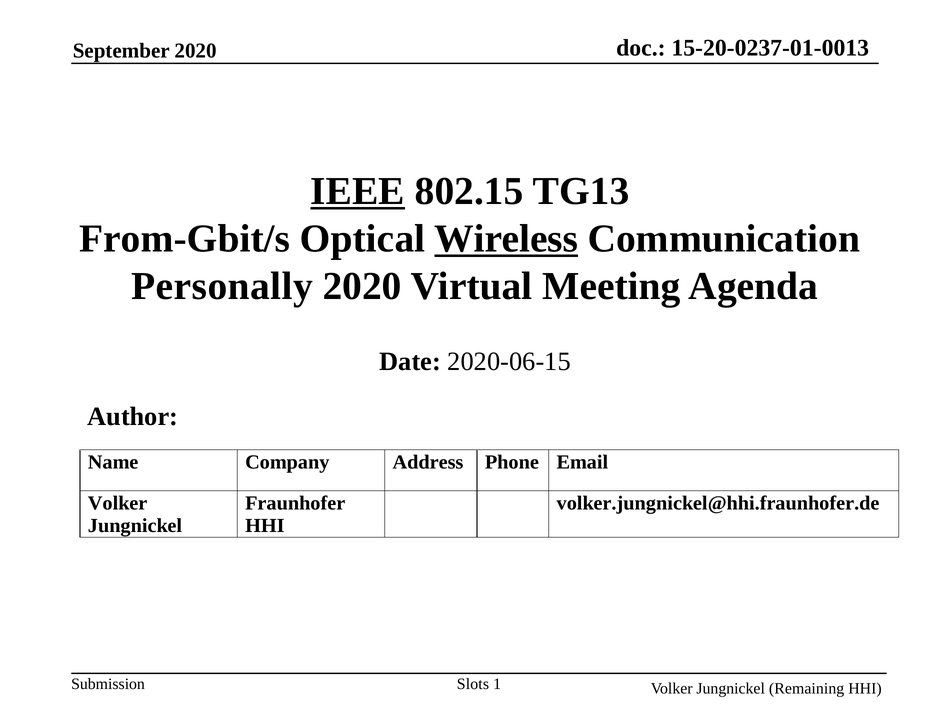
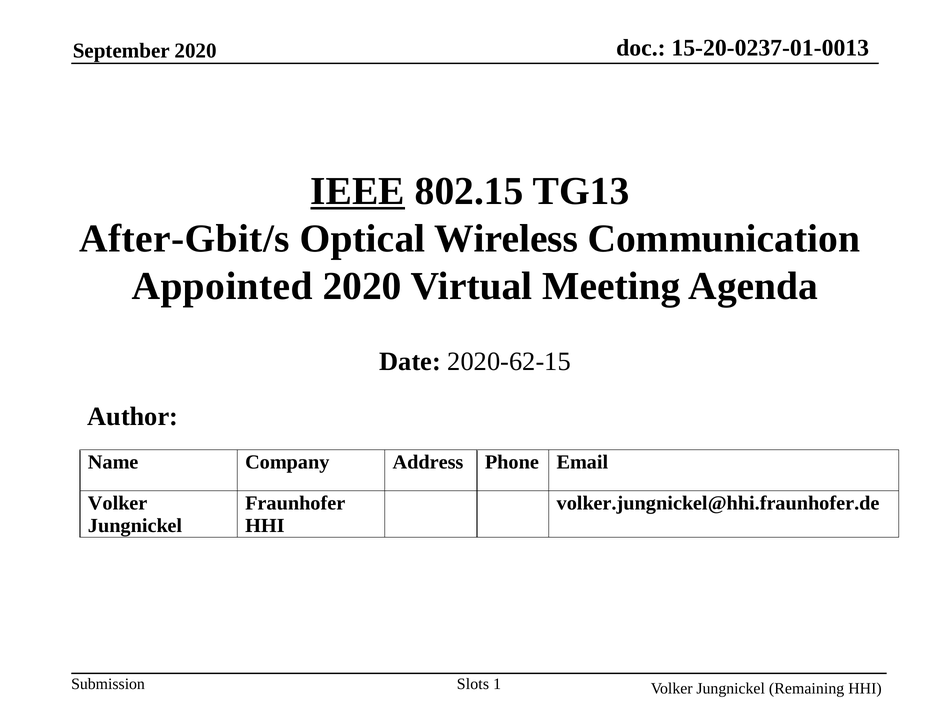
From-Gbit/s: From-Gbit/s -> After-Gbit/s
Wireless underline: present -> none
Personally: Personally -> Appointed
2020-06-15: 2020-06-15 -> 2020-62-15
